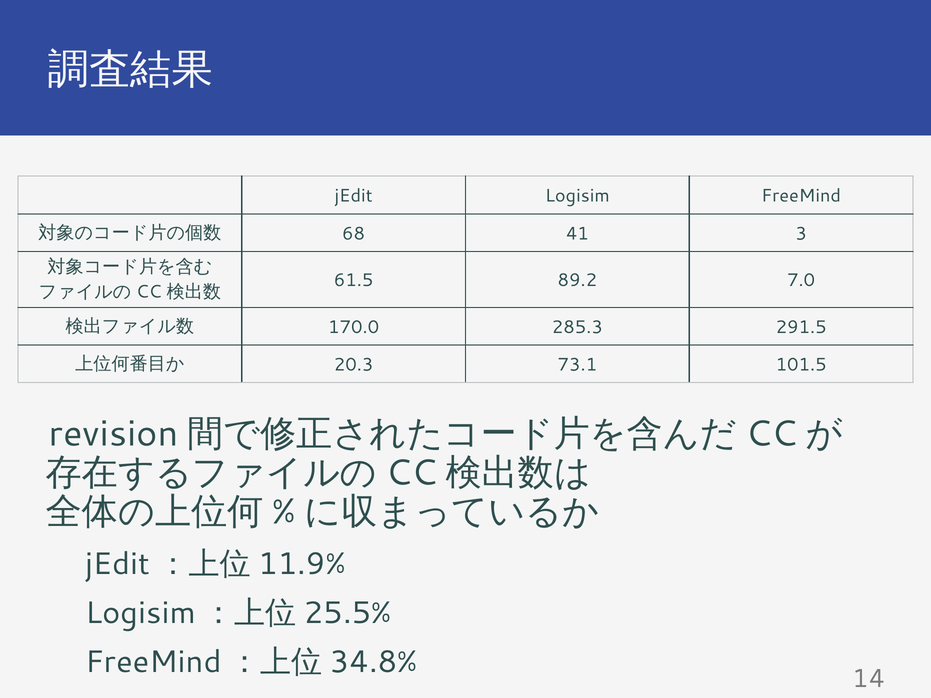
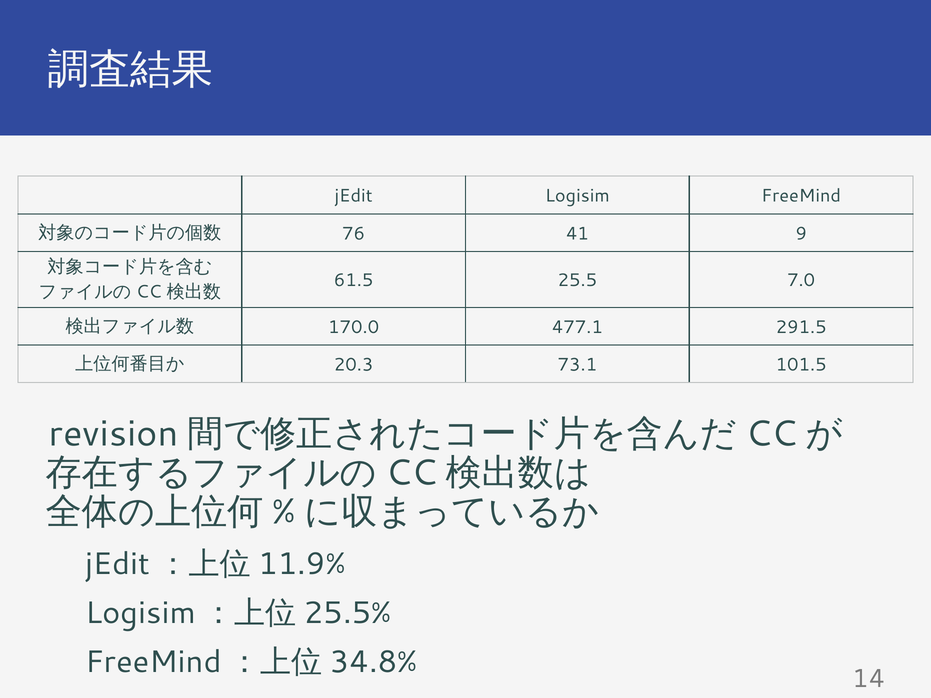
68: 68 -> 76
3: 3 -> 9
89.2: 89.2 -> 25.5
285.3: 285.3 -> 477.1
